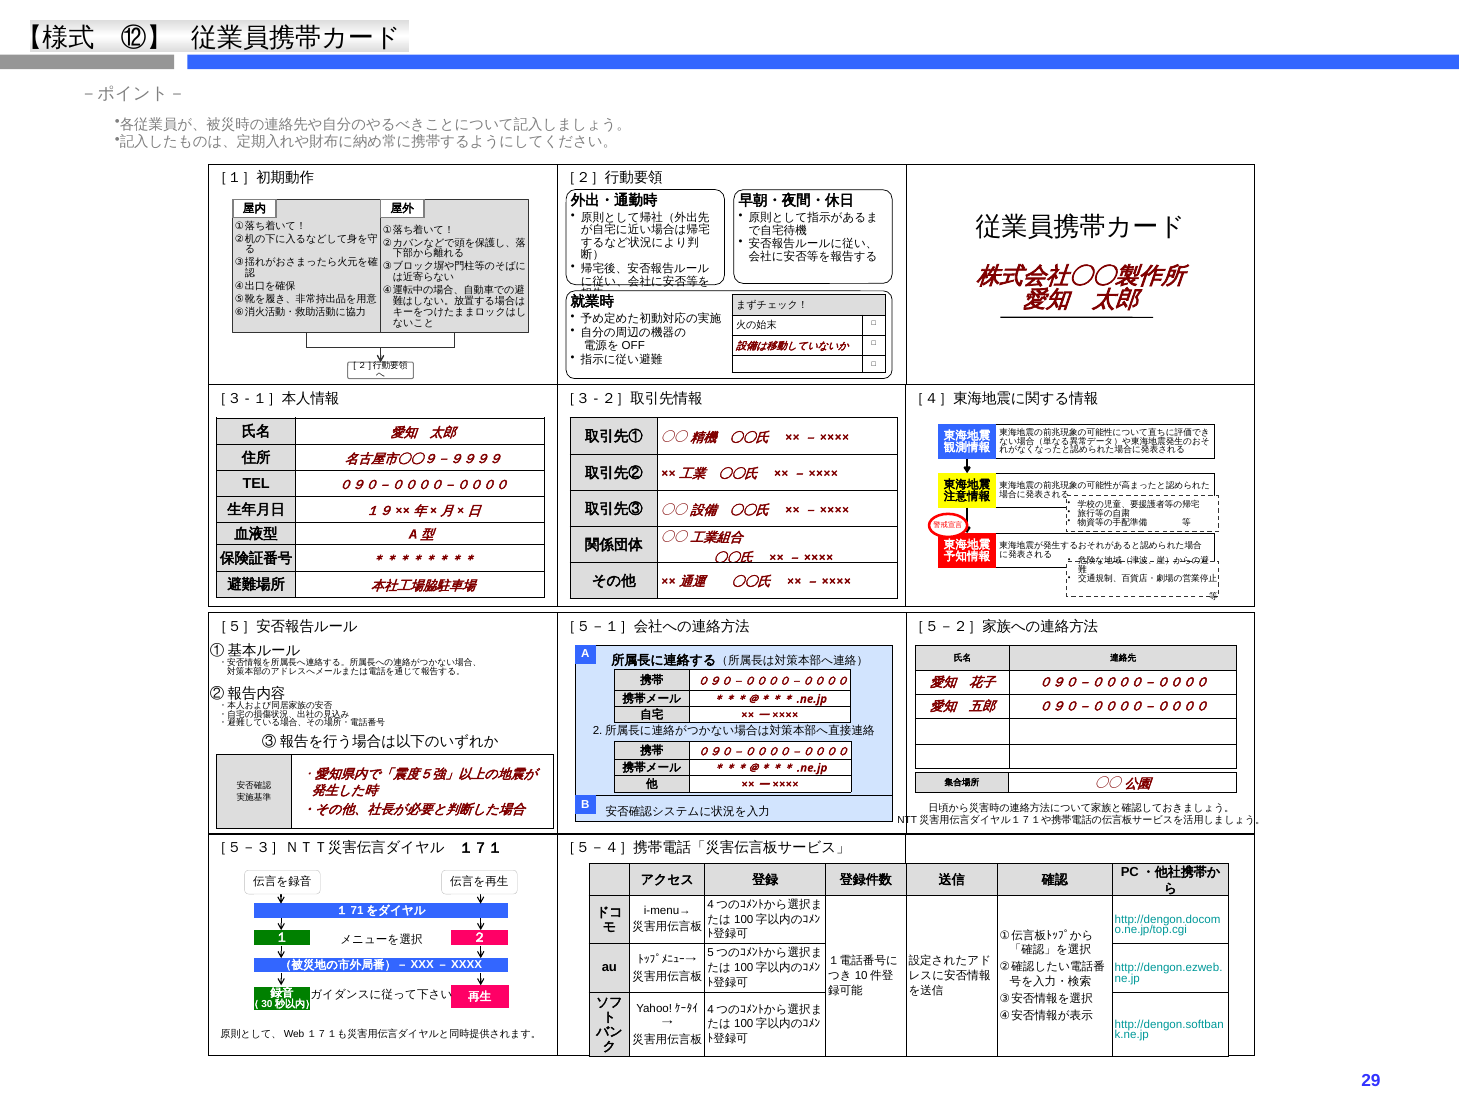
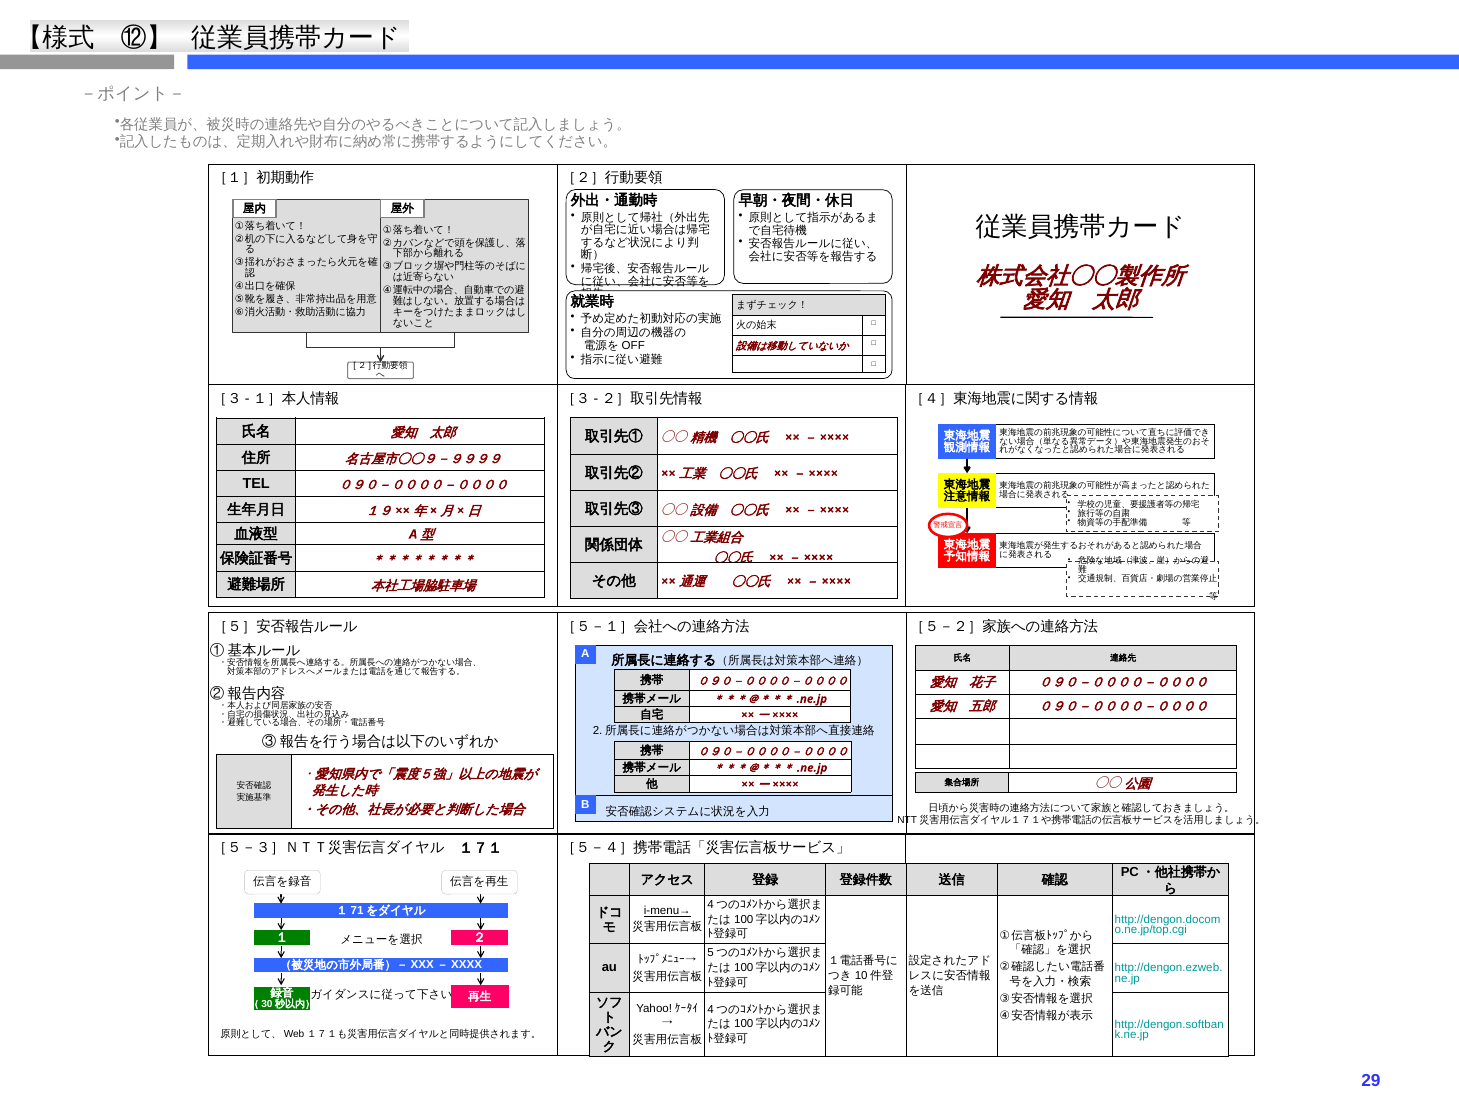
i-menu→ underline: none -> present
